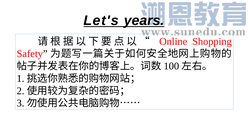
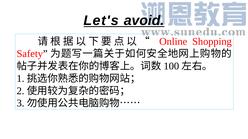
years: years -> avoid
